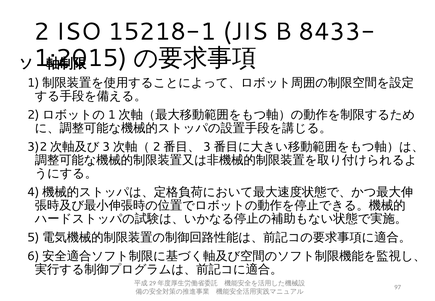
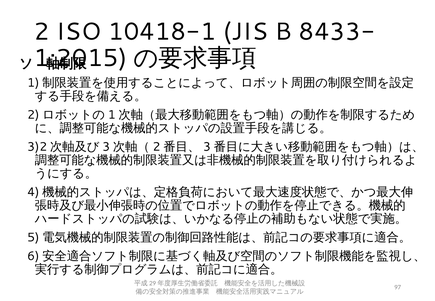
15218-1: 15218-1 -> 10418-1
